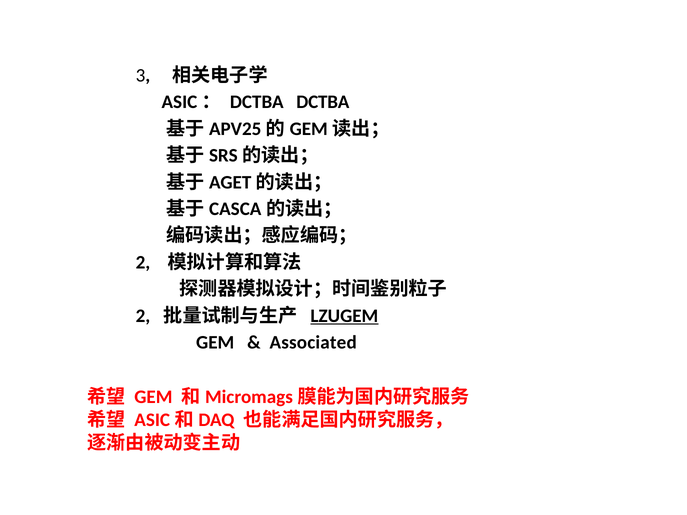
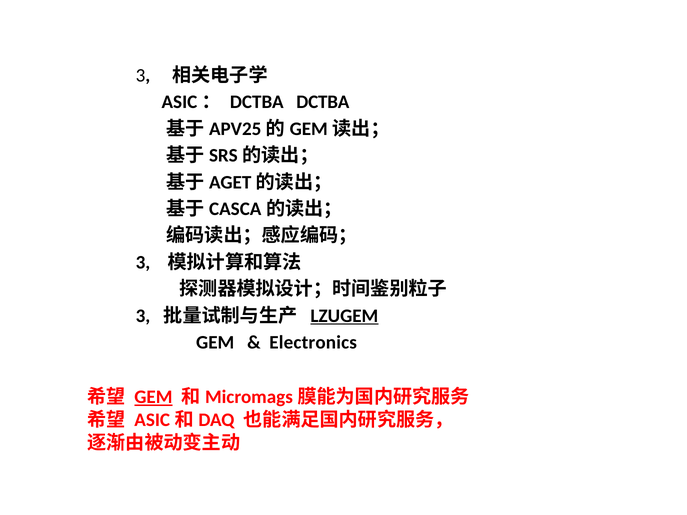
2 at (143, 263): 2 -> 3
2 at (143, 316): 2 -> 3
Associated: Associated -> Electronics
GEM at (153, 397) underline: none -> present
